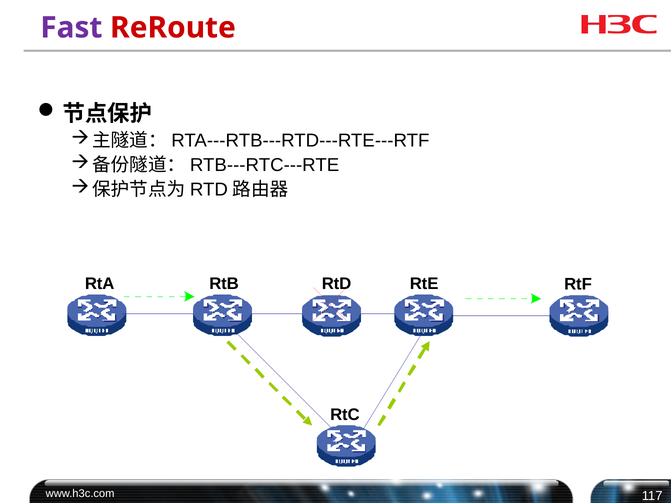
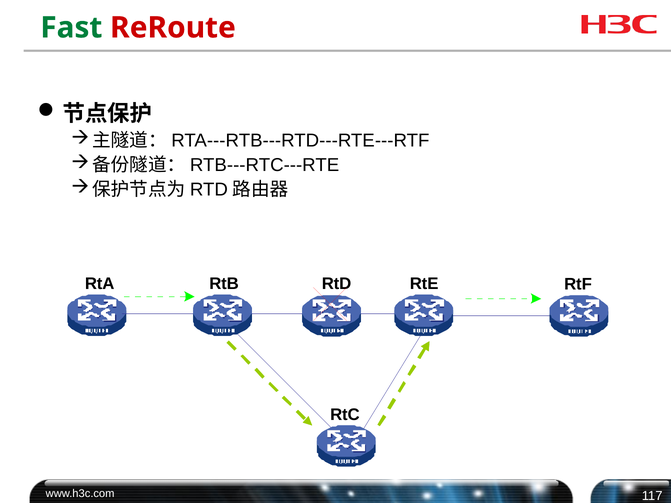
Fast colour: purple -> green
